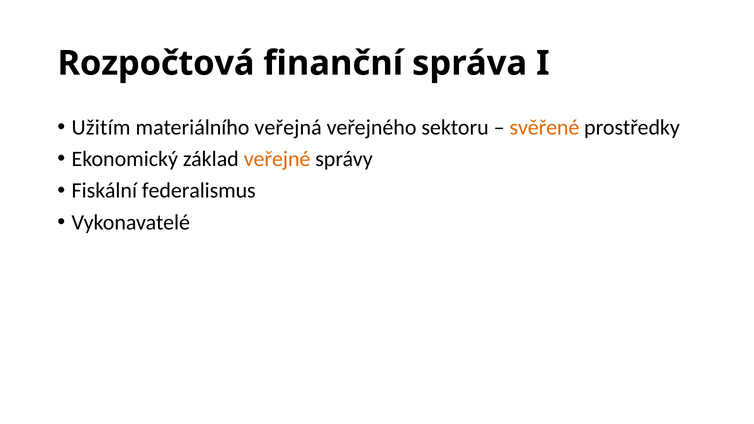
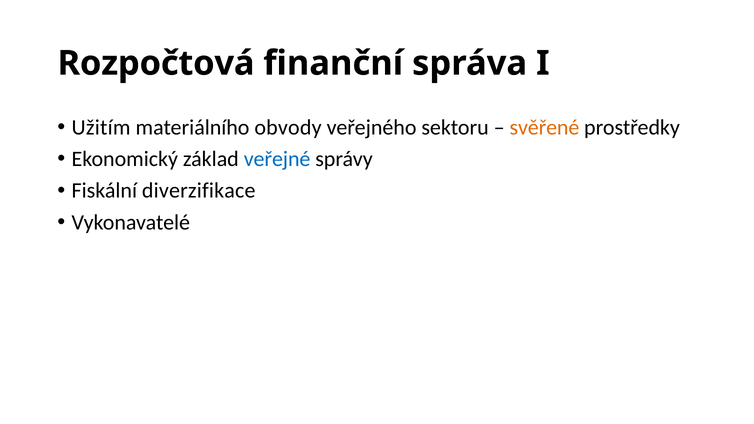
veřejná: veřejná -> obvody
veřejné colour: orange -> blue
federalismus: federalismus -> diverzifikace
